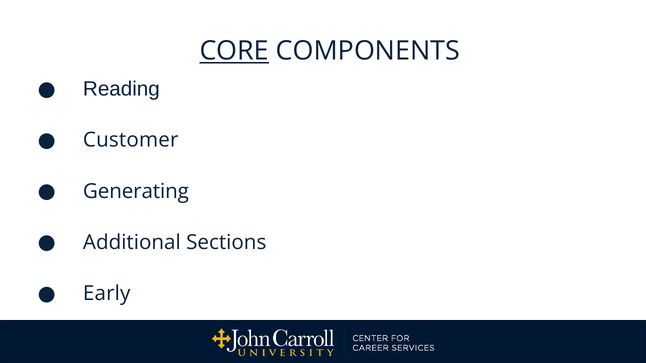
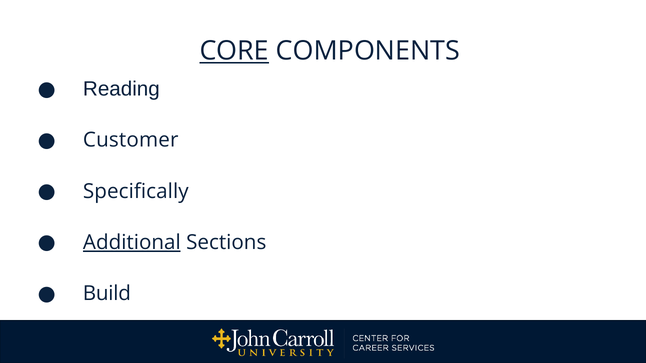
Generating: Generating -> Specifically
Additional underline: none -> present
Early: Early -> Build
